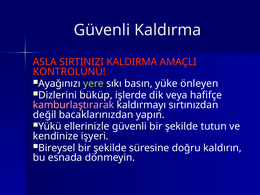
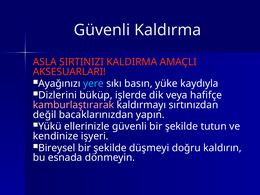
KONTROLÜNÜ: KONTROLÜNÜ -> AKSESUARLARI
yere colour: light green -> light blue
önleyen: önleyen -> kaydıyla
süresine: süresine -> düşmeyi
